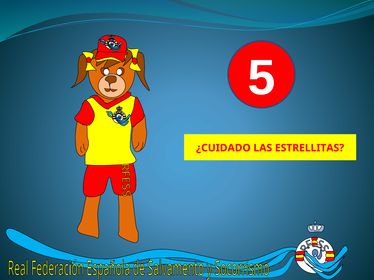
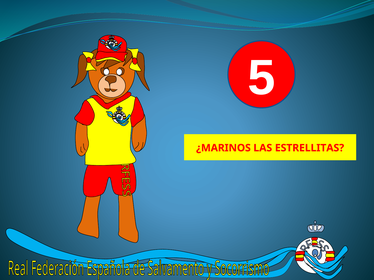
¿CUIDADO: ¿CUIDADO -> ¿MARINOS
